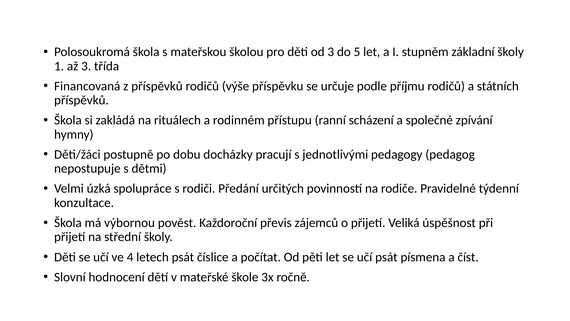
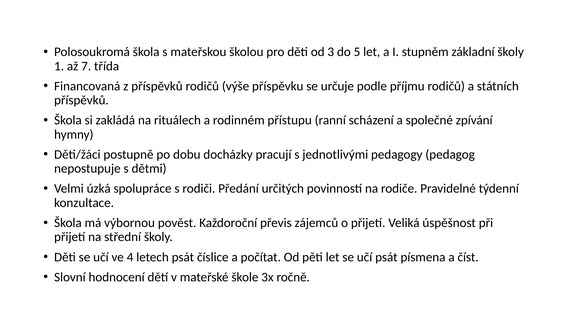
až 3: 3 -> 7
